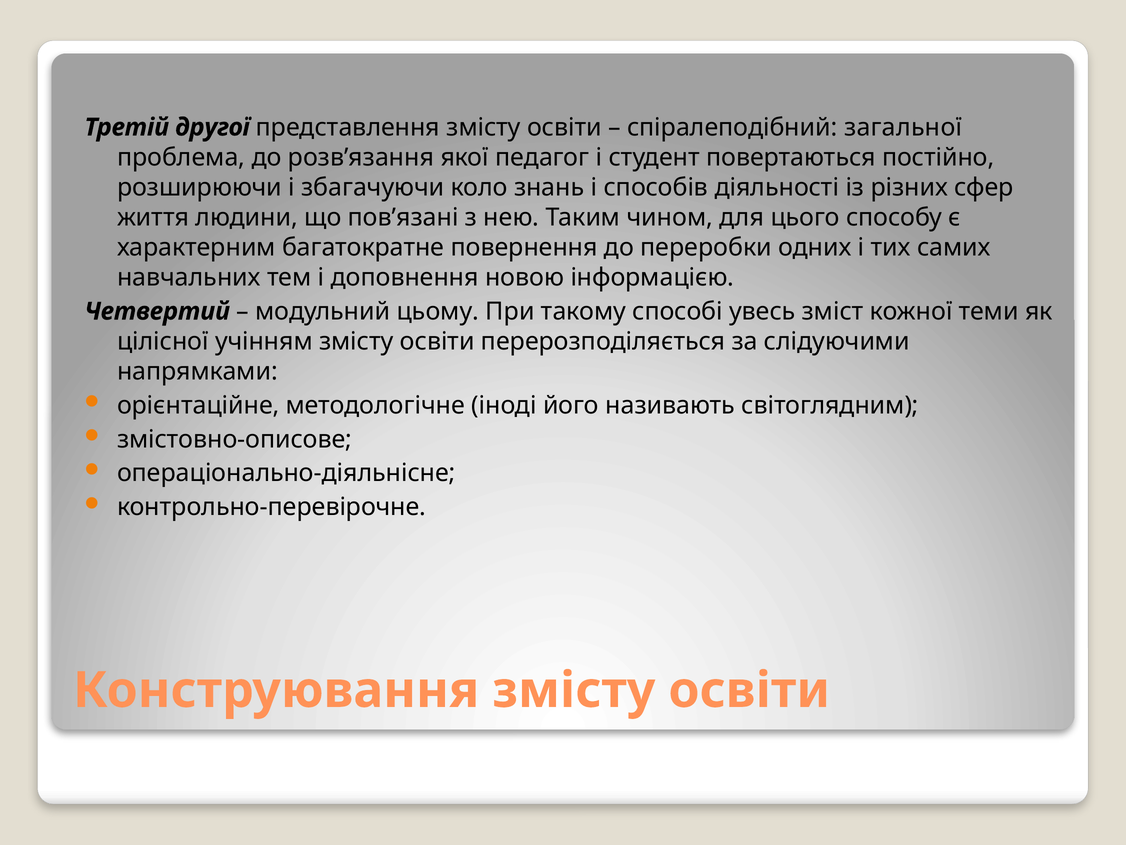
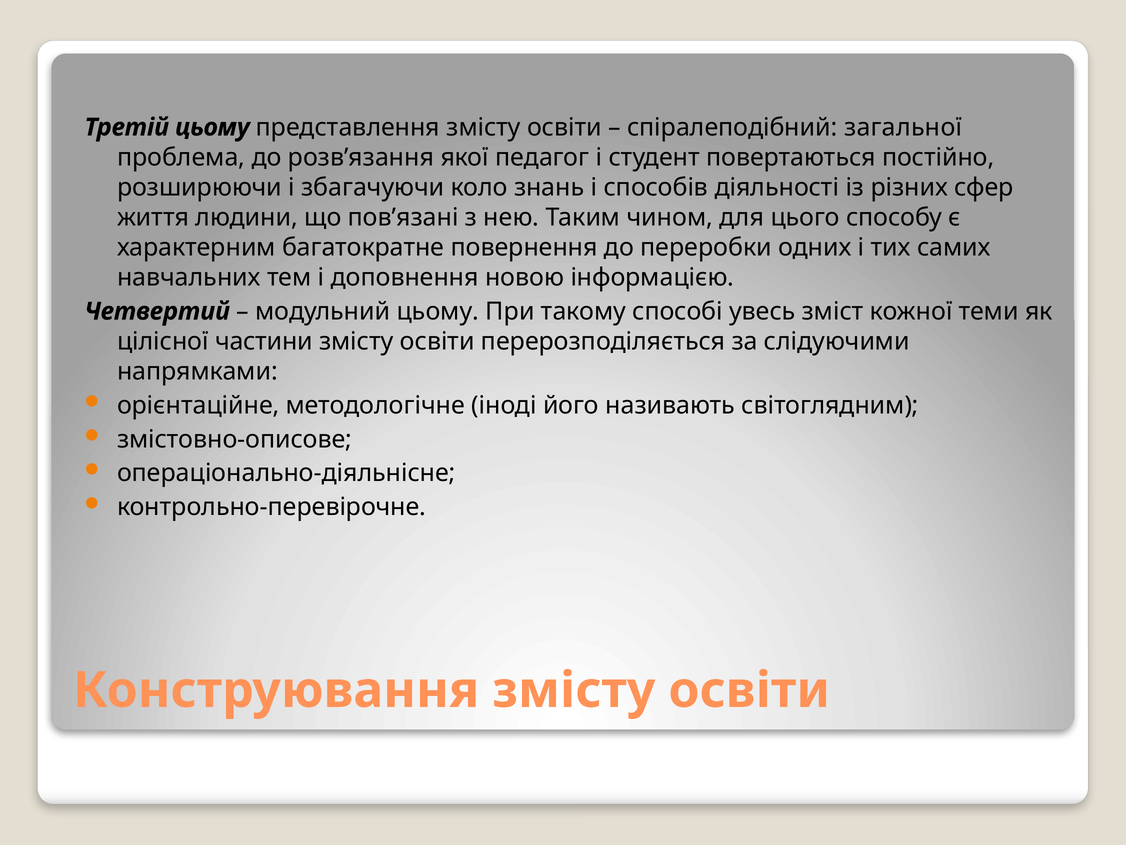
Третій другої: другої -> цьому
учінням: учінням -> частини
